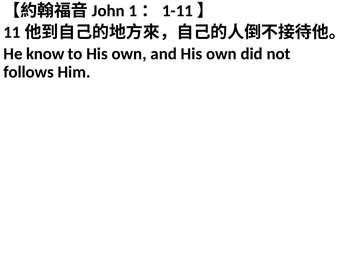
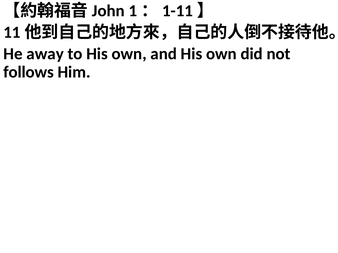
know: know -> away
